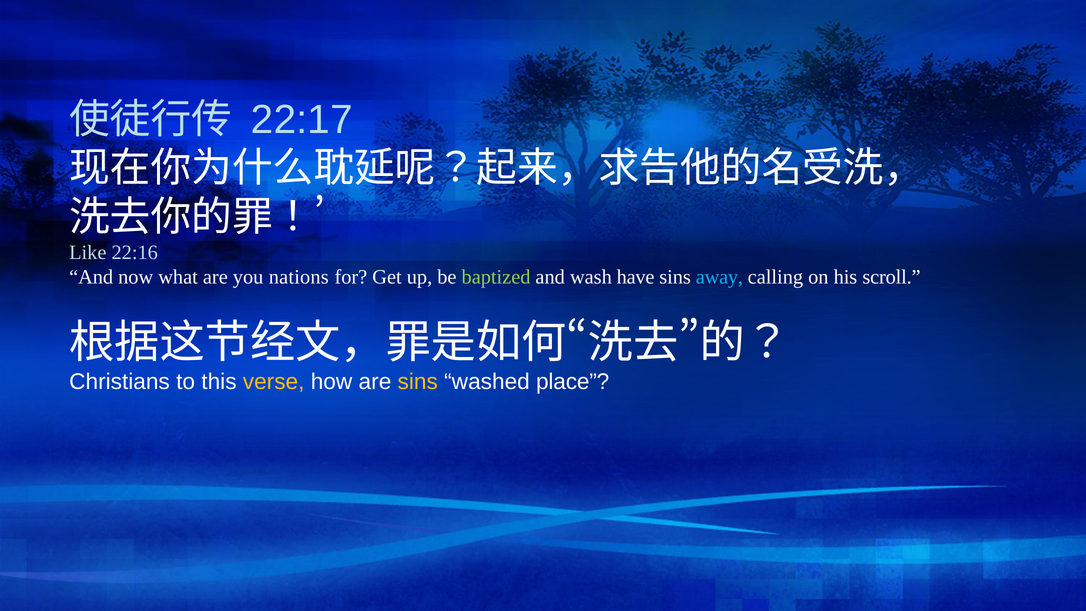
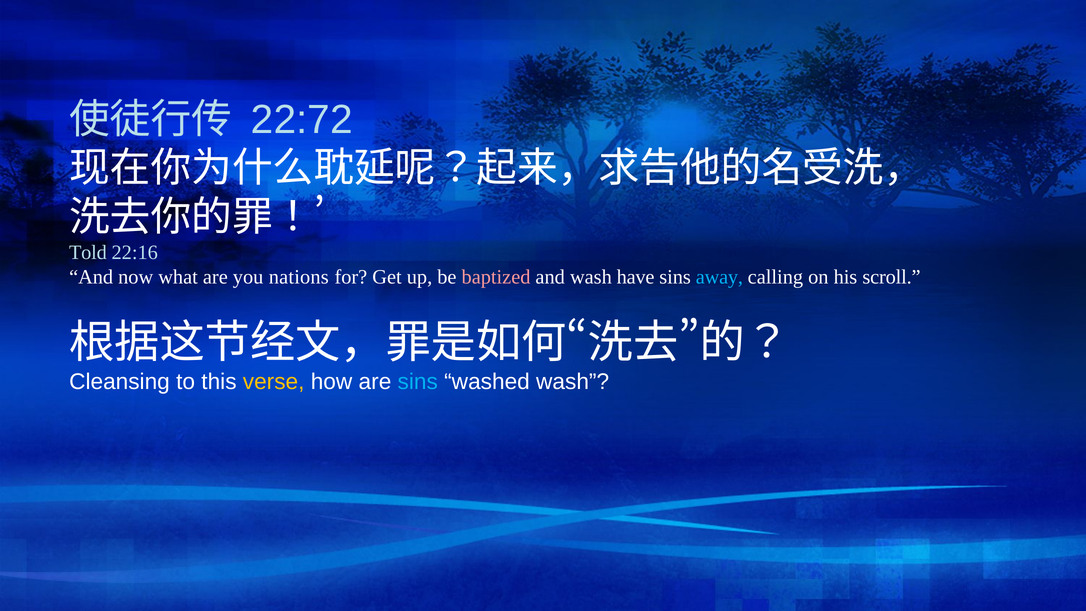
22:17: 22:17 -> 22:72
Like: Like -> Told
baptized colour: light green -> pink
Christians: Christians -> Cleansing
sins at (418, 382) colour: yellow -> light blue
washed place: place -> wash
